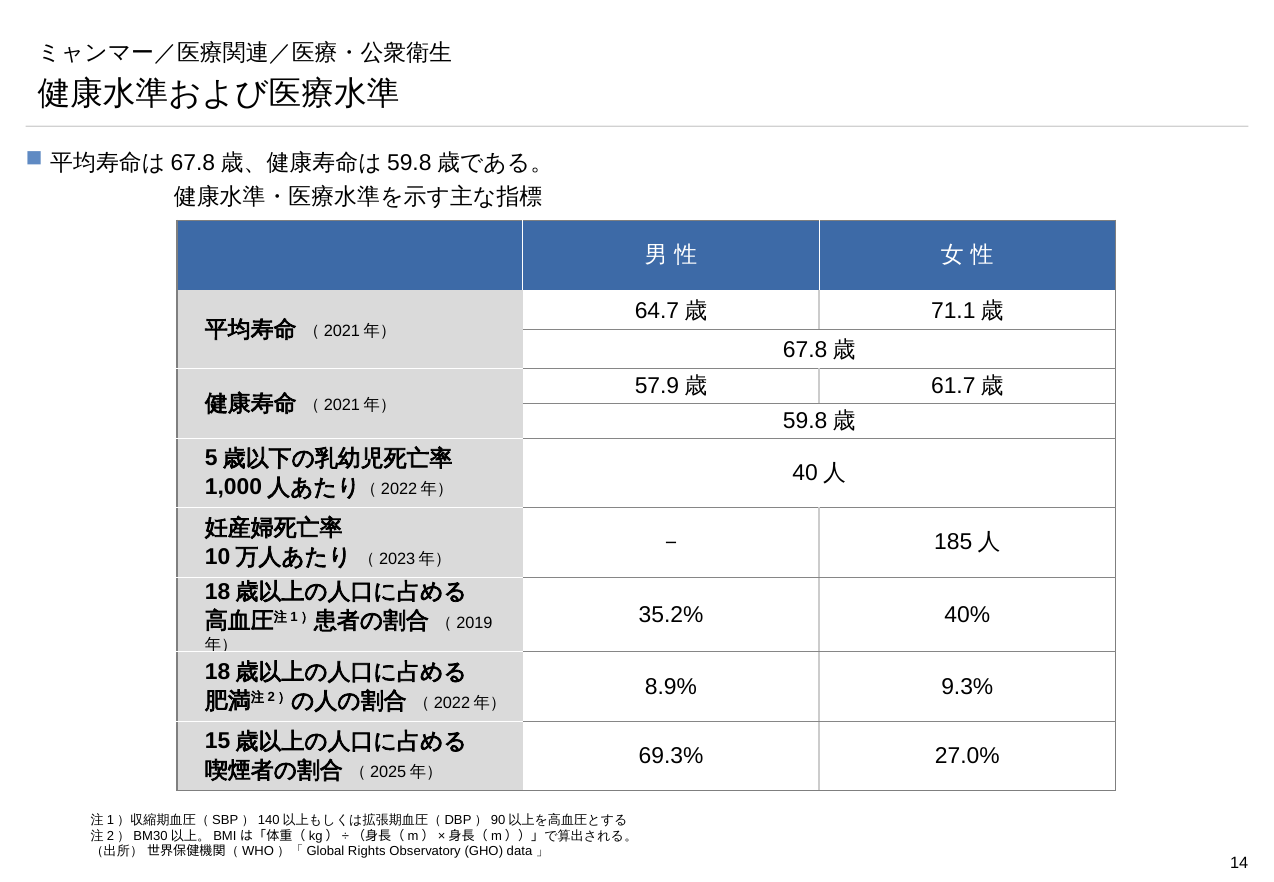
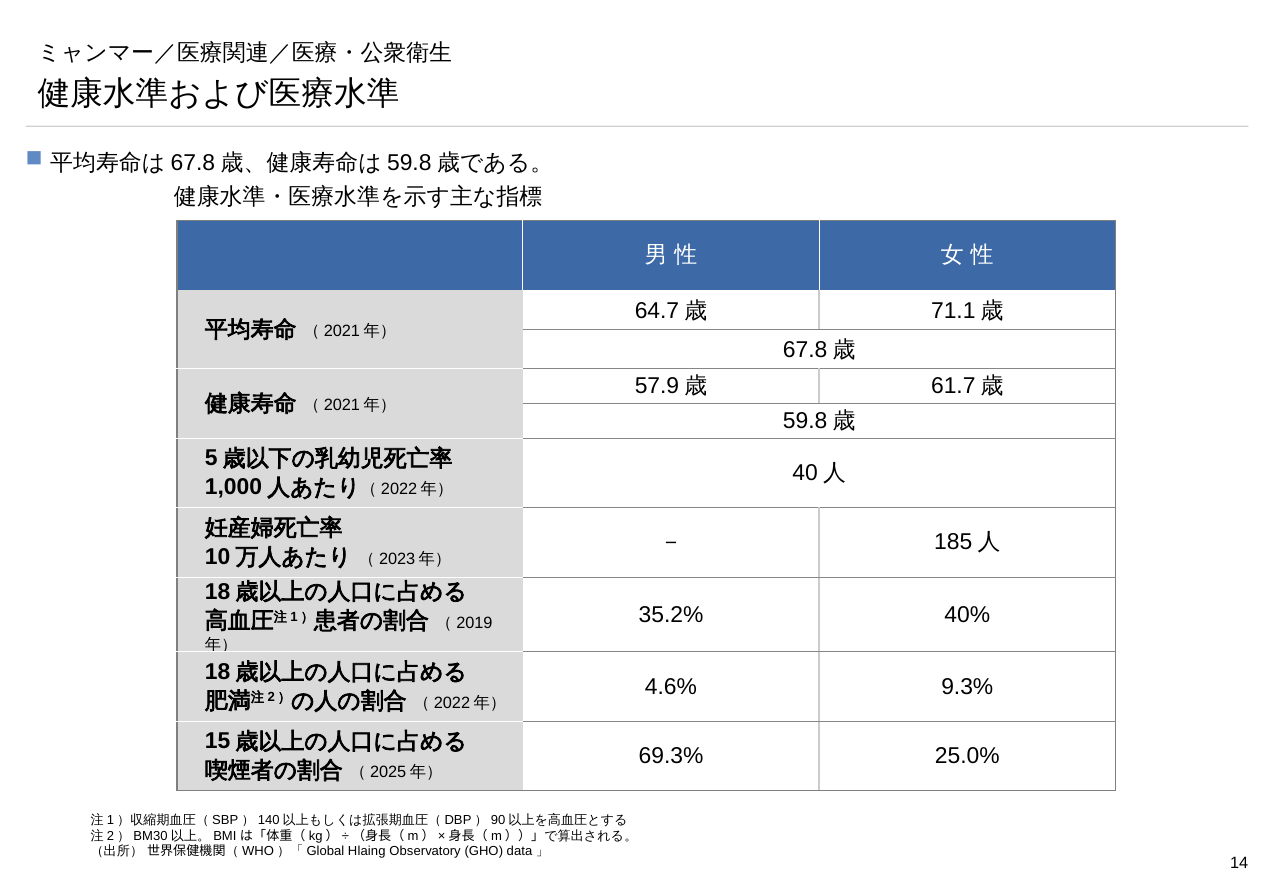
8.9%: 8.9% -> 4.6%
27.0%: 27.0% -> 25.0%
Rights: Rights -> Hlaing
